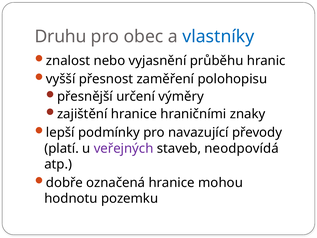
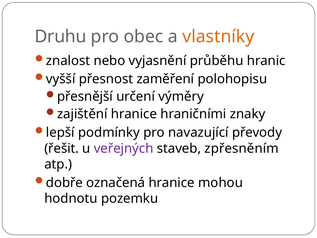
vlastníky colour: blue -> orange
platí: platí -> řešit
neodpovídá: neodpovídá -> zpřesněním
